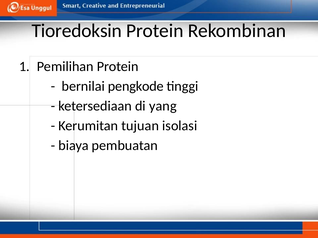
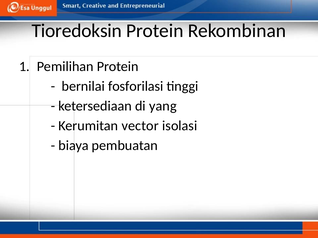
pengkode: pengkode -> fosforilasi
tujuan: tujuan -> vector
